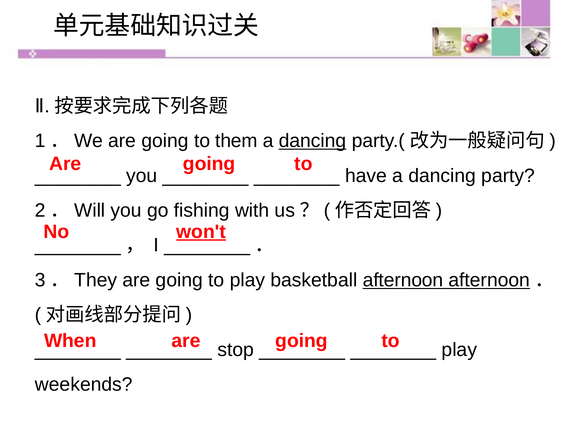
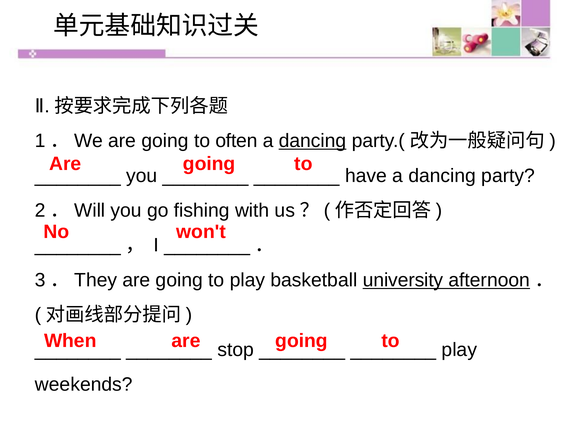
them: them -> often
won't underline: present -> none
afternoon: afternoon -> university
